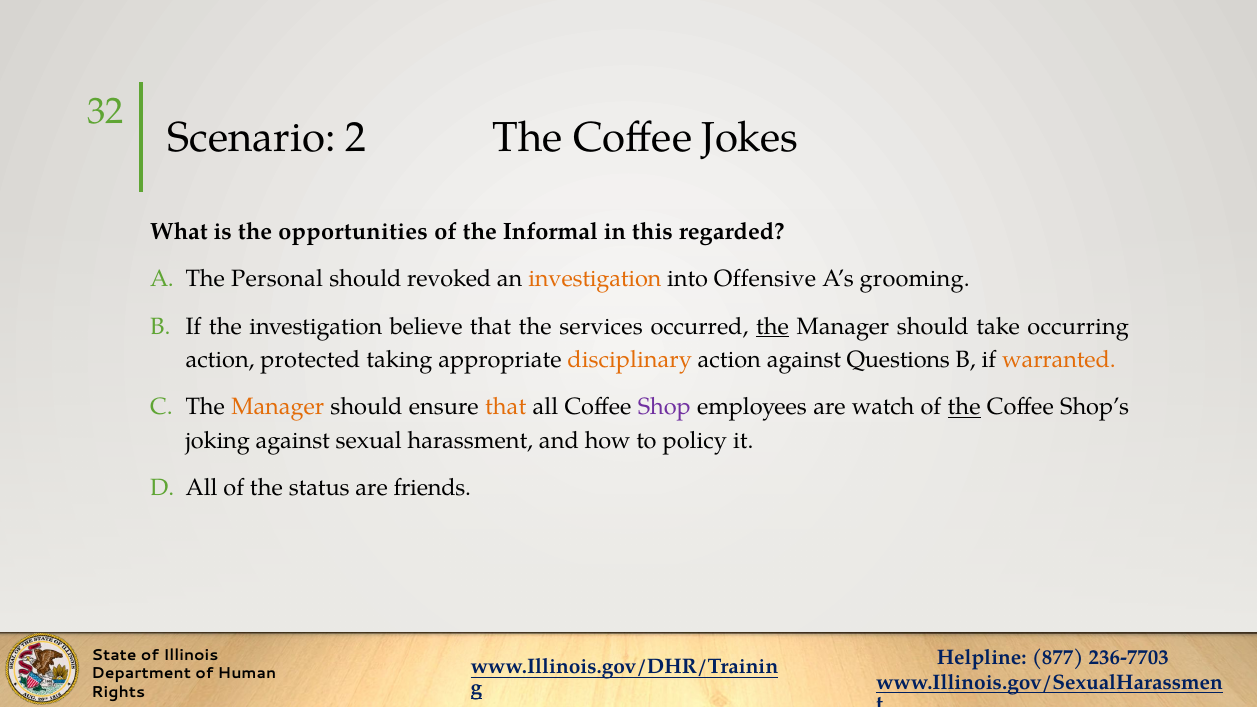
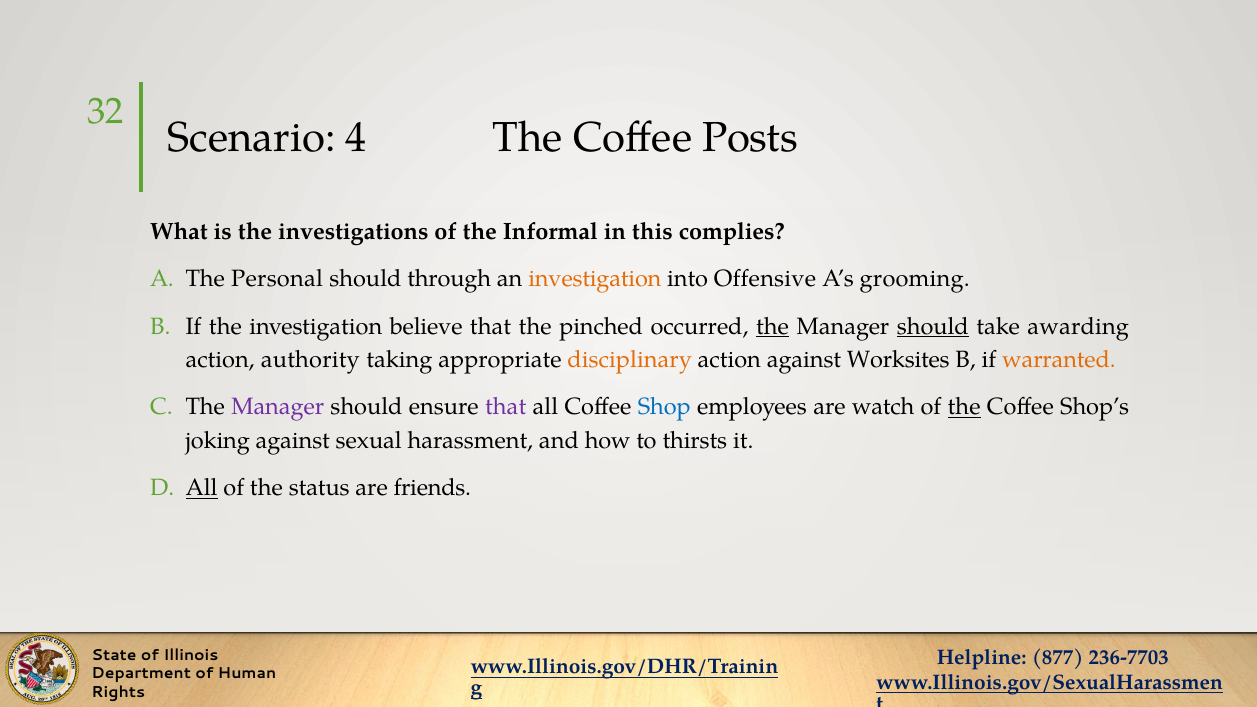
2: 2 -> 4
Jokes: Jokes -> Posts
opportunities: opportunities -> investigations
regarded: regarded -> complies
revoked: revoked -> through
services: services -> pinched
should at (933, 326) underline: none -> present
occurring: occurring -> awarding
protected: protected -> authority
Questions: Questions -> Worksites
Manager at (278, 407) colour: orange -> purple
that at (506, 407) colour: orange -> purple
Shop colour: purple -> blue
policy: policy -> thirsts
All at (202, 488) underline: none -> present
